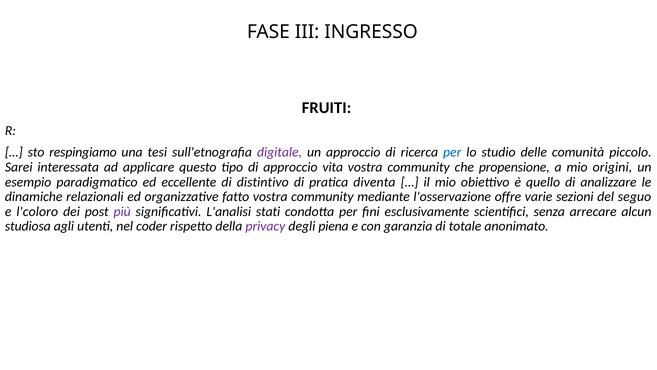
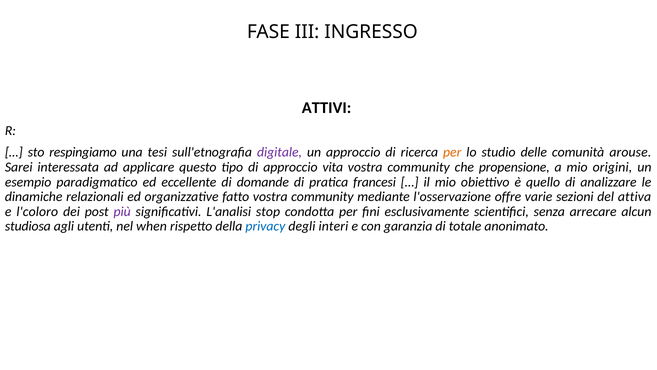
FRUITI: FRUITI -> ATTIVI
per at (452, 152) colour: blue -> orange
piccolo: piccolo -> arouse
distintivo: distintivo -> domande
diventa: diventa -> francesi
seguo: seguo -> attiva
stati: stati -> stop
coder: coder -> when
privacy colour: purple -> blue
piena: piena -> interi
